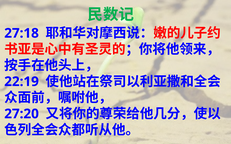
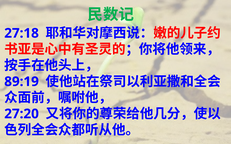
22:19: 22:19 -> 89:19
